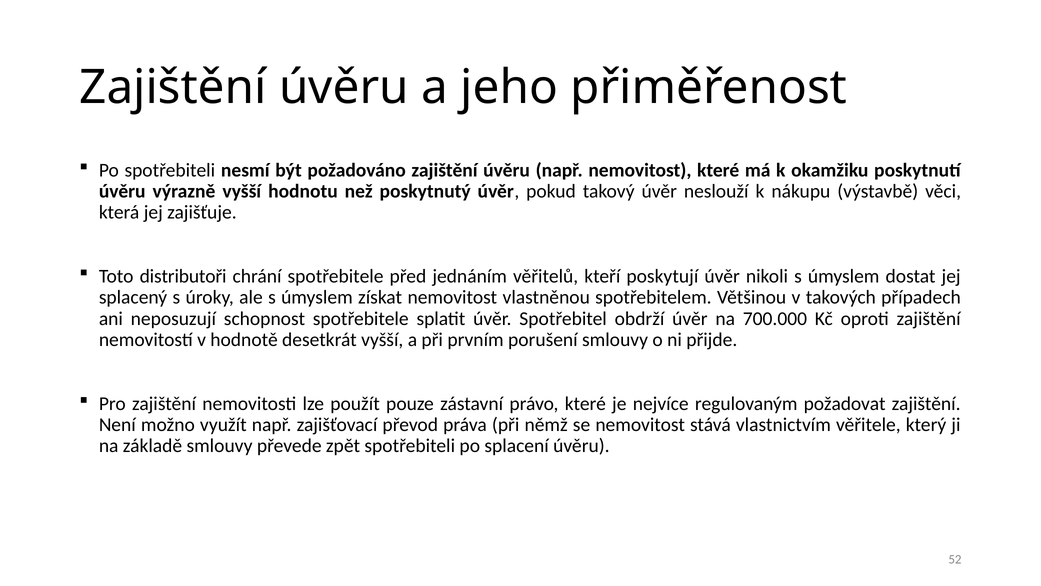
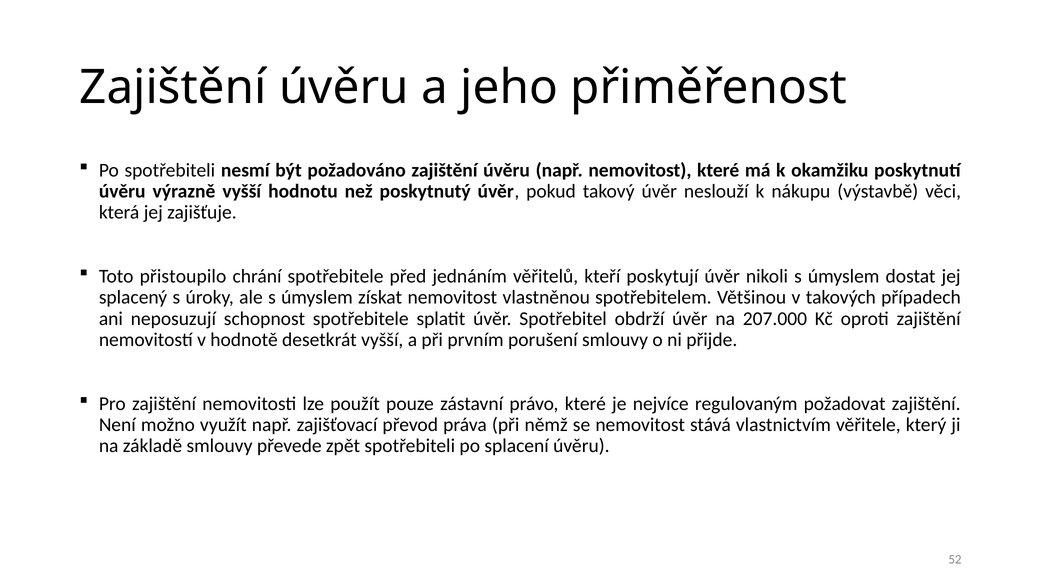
distributoři: distributoři -> přistoupilo
700.000: 700.000 -> 207.000
